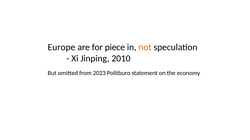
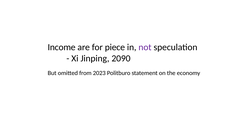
Europe: Europe -> Income
not colour: orange -> purple
2010: 2010 -> 2090
